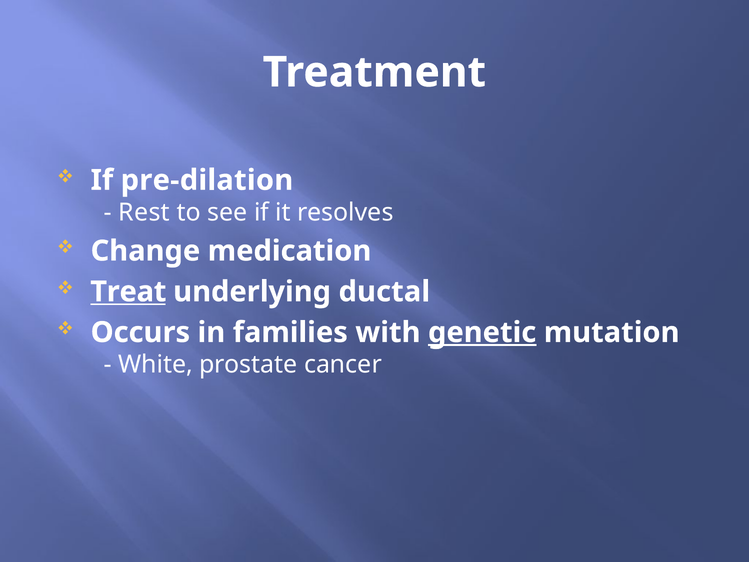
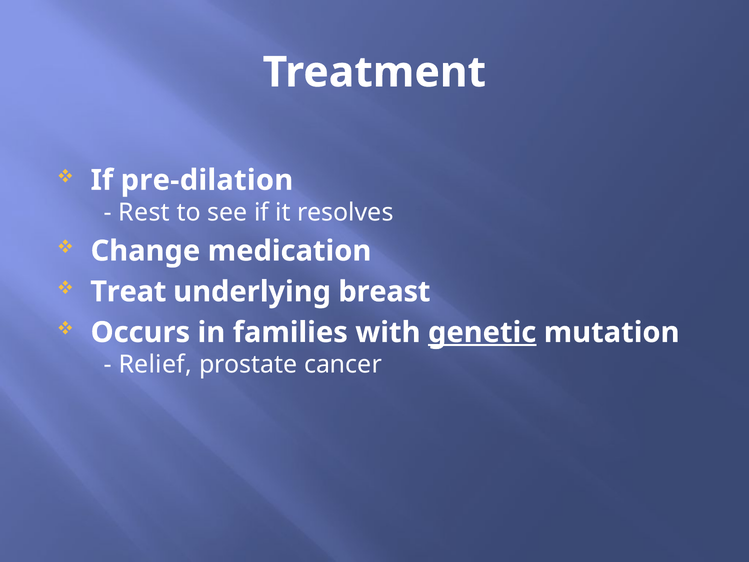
Treat underline: present -> none
ductal: ductal -> breast
White: White -> Relief
